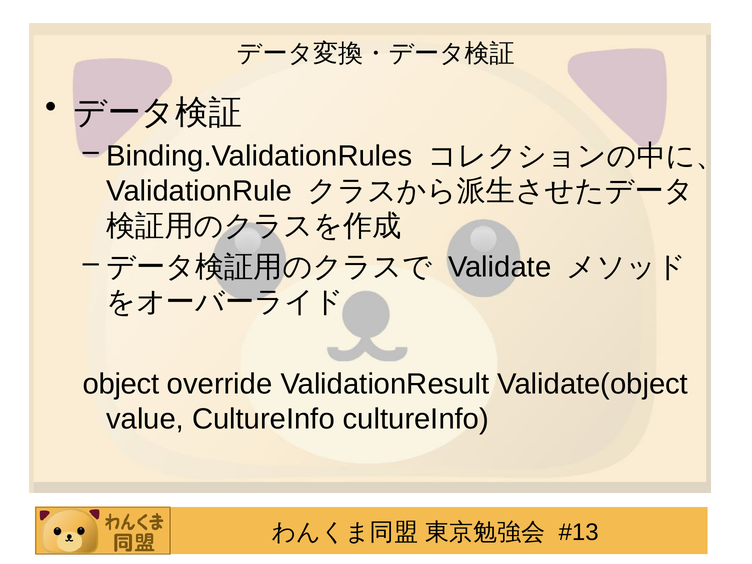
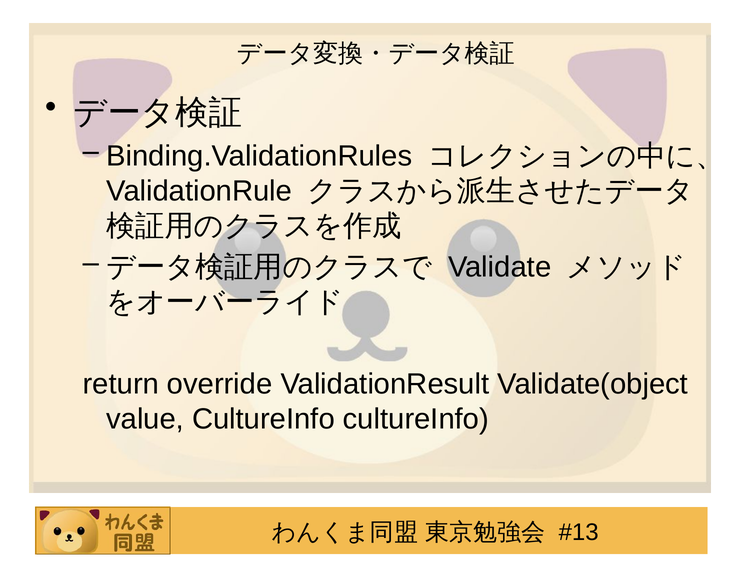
object: object -> return
